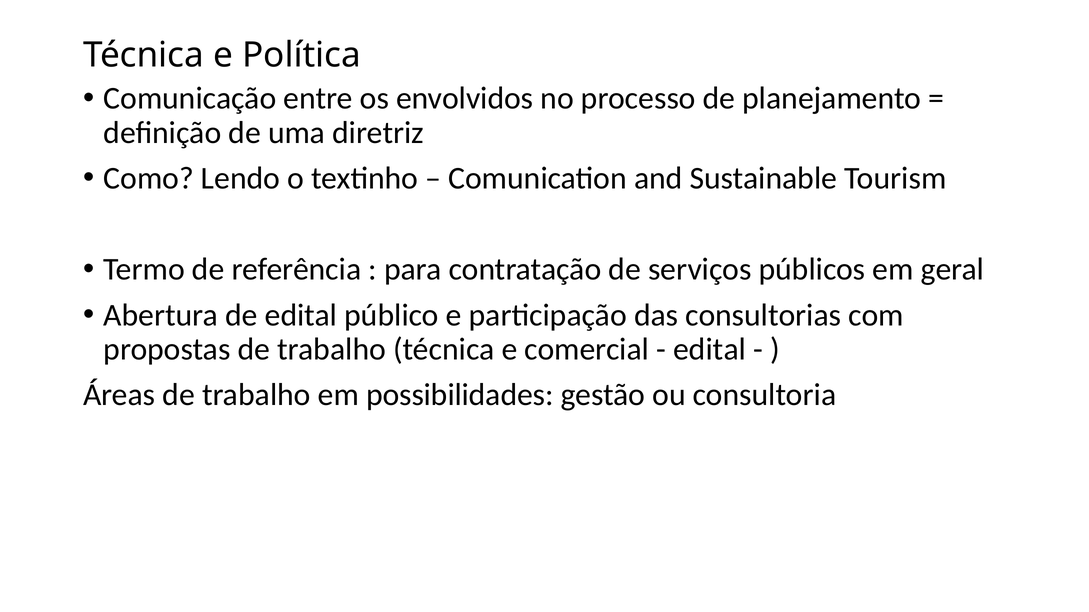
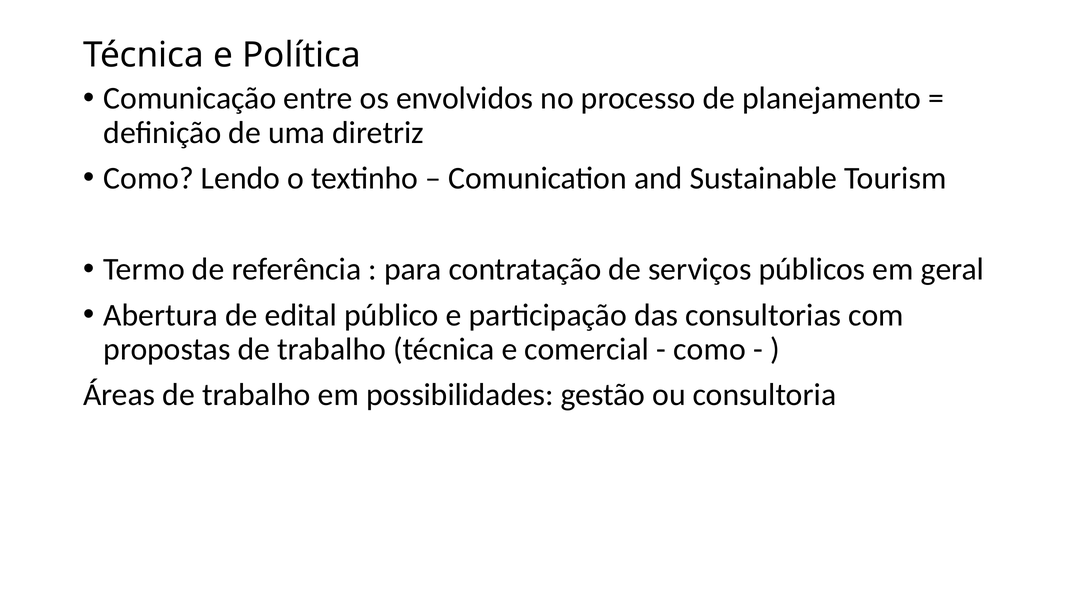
edital at (710, 350): edital -> como
